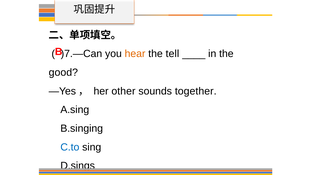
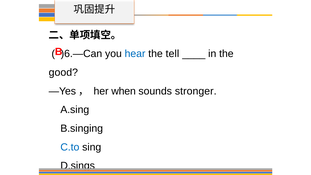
)7.—Can: )7.—Can -> )6.—Can
hear colour: orange -> blue
other: other -> when
together: together -> stronger
